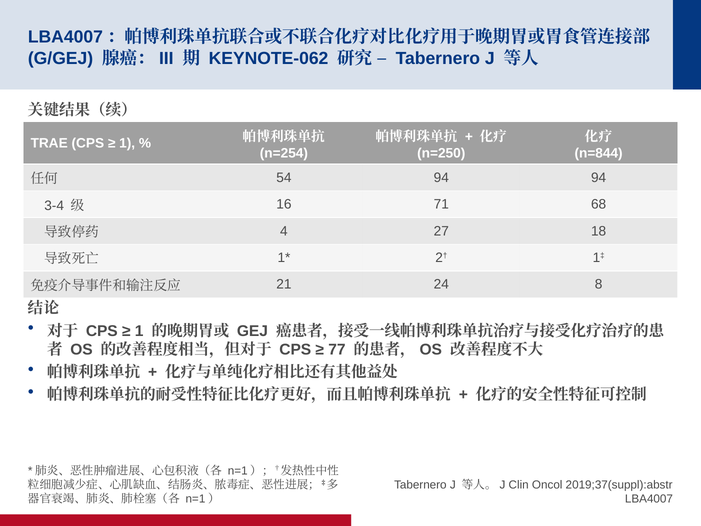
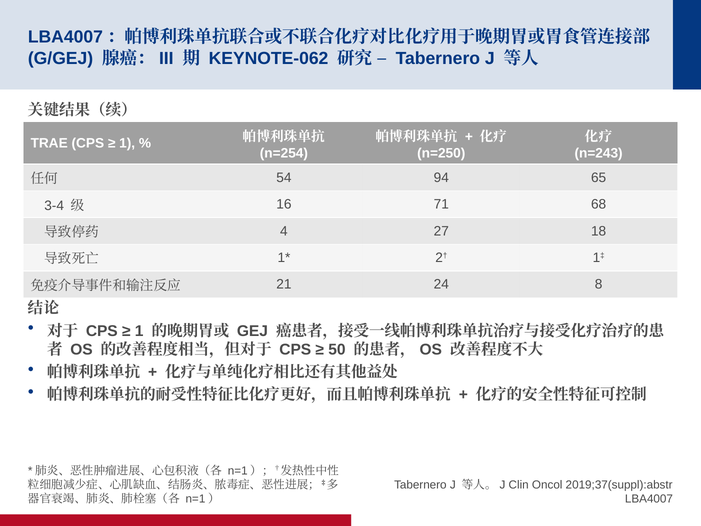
n=844: n=844 -> n=243
94 94: 94 -> 65
77: 77 -> 50
